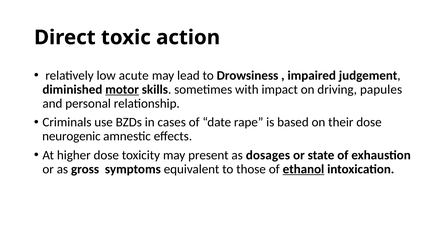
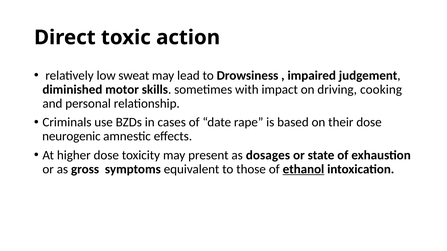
acute: acute -> sweat
motor underline: present -> none
papules: papules -> cooking
